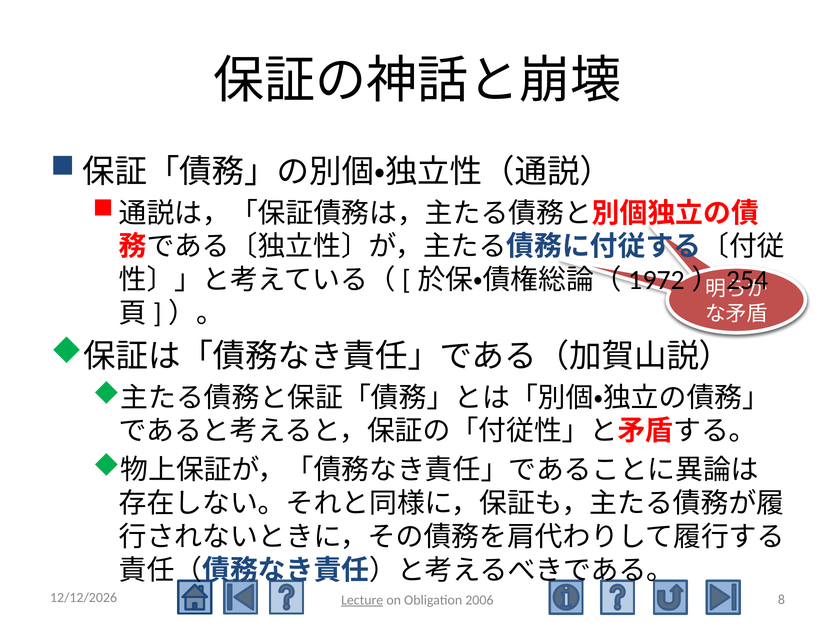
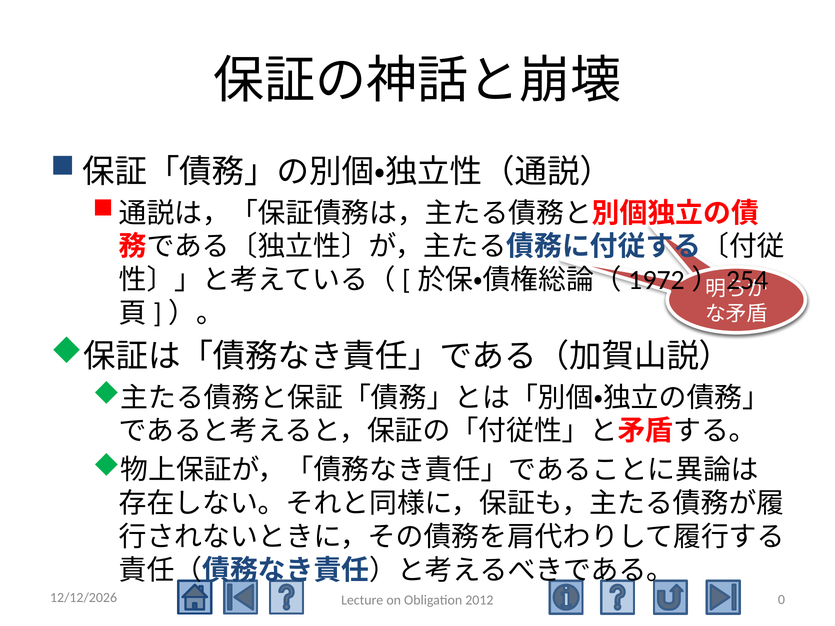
8: 8 -> 0
Lecture underline: present -> none
2006: 2006 -> 2012
